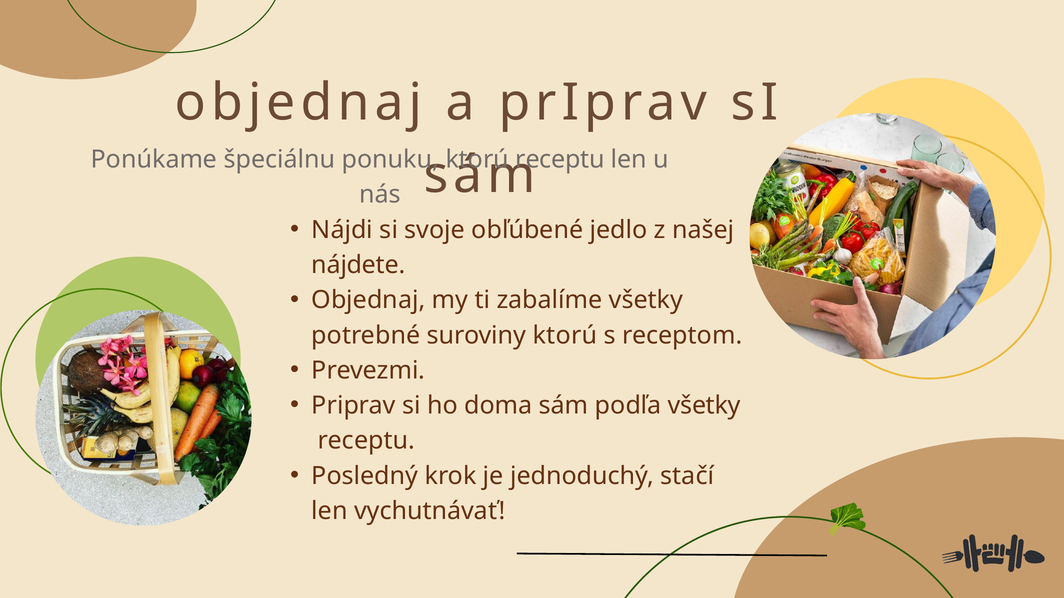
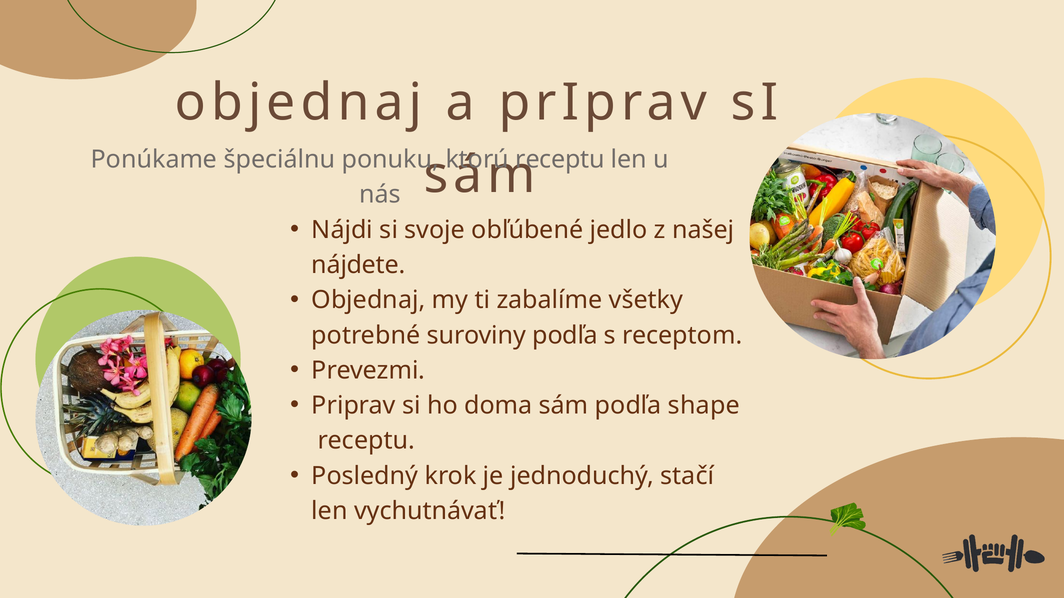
suroviny ktorú: ktorú -> podľa
podľa všetky: všetky -> shape
